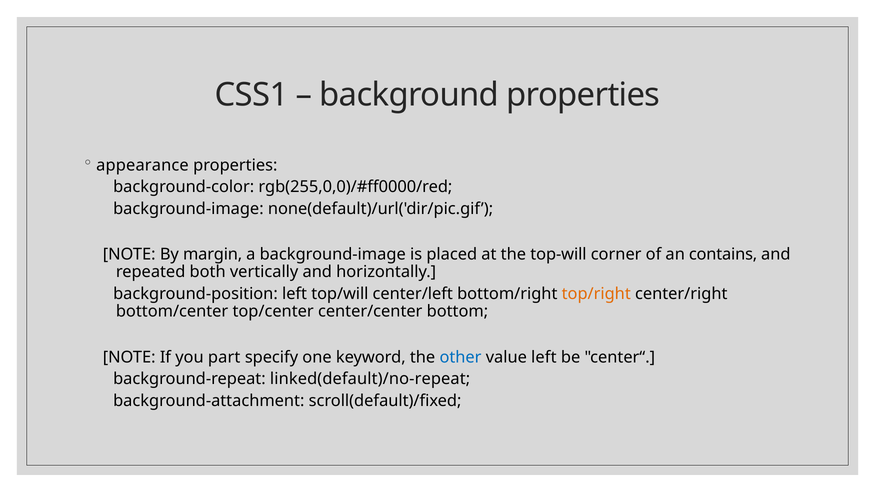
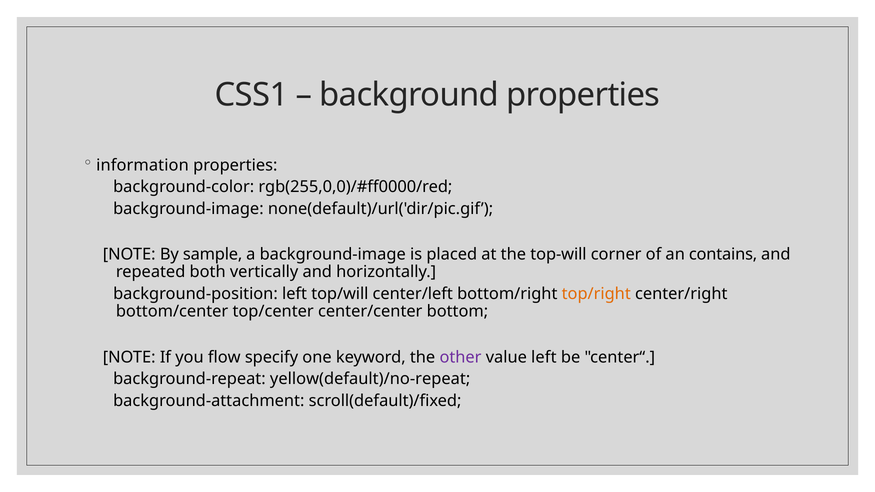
appearance: appearance -> information
margin: margin -> sample
part: part -> flow
other colour: blue -> purple
linked(default)/no-repeat: linked(default)/no-repeat -> yellow(default)/no-repeat
